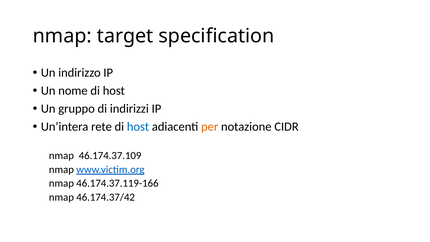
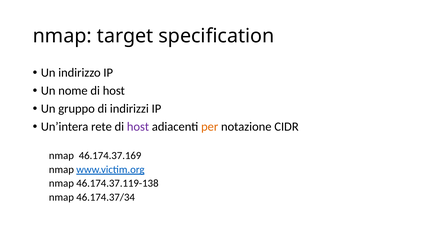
host at (138, 127) colour: blue -> purple
46.174.37.109: 46.174.37.109 -> 46.174.37.169
46.174.37.119-166: 46.174.37.119-166 -> 46.174.37.119-138
46.174.37/42: 46.174.37/42 -> 46.174.37/34
